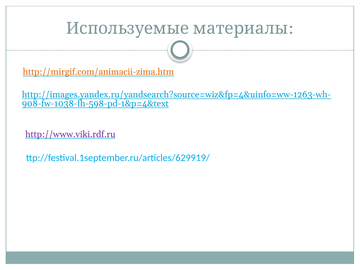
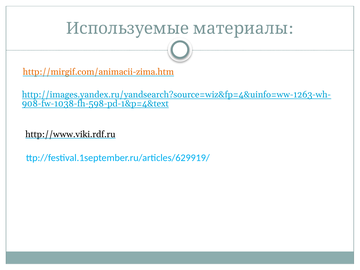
http://www.viki.rdf.ru colour: purple -> black
